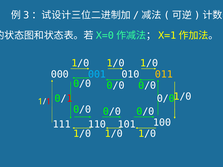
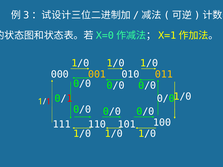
001 colour: light blue -> yellow
